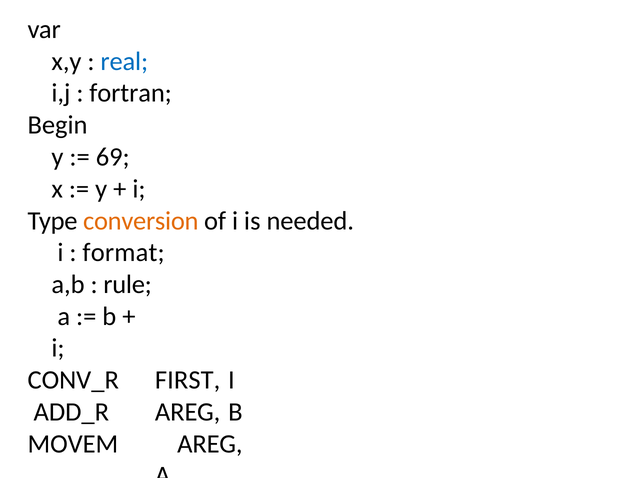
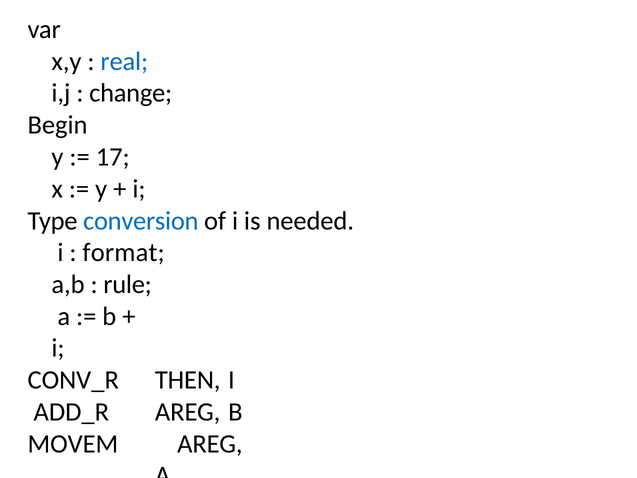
fortran: fortran -> change
69: 69 -> 17
conversion colour: orange -> blue
FIRST: FIRST -> THEN
